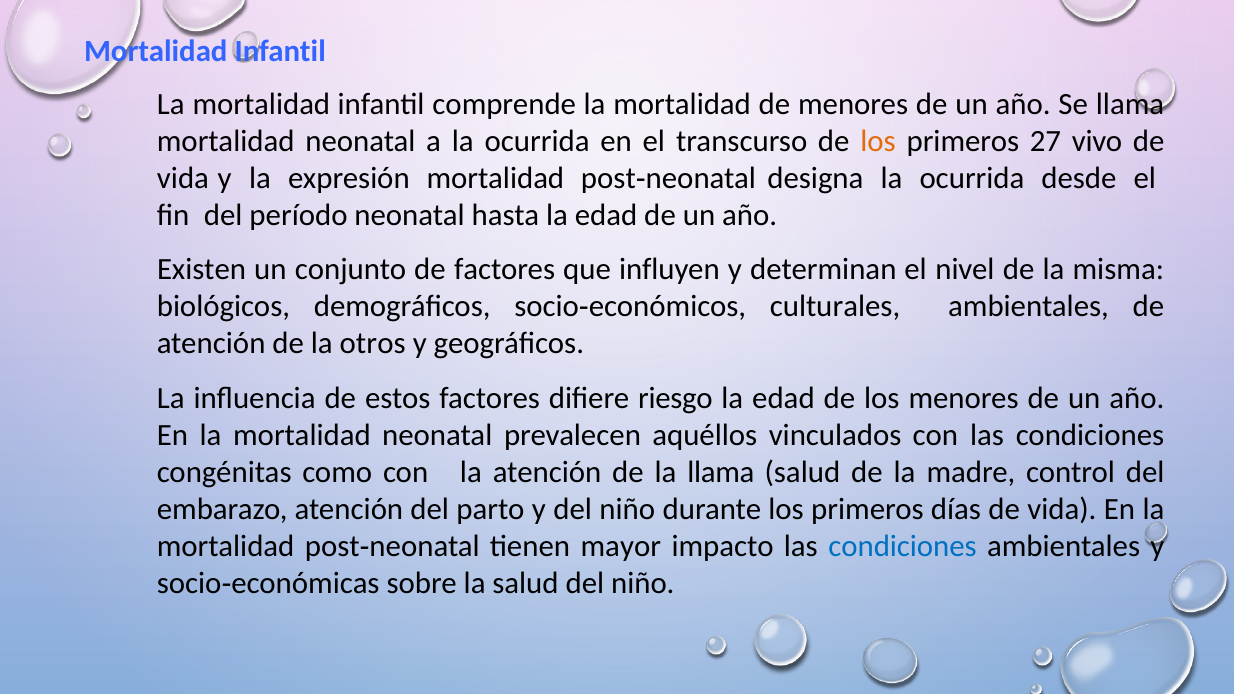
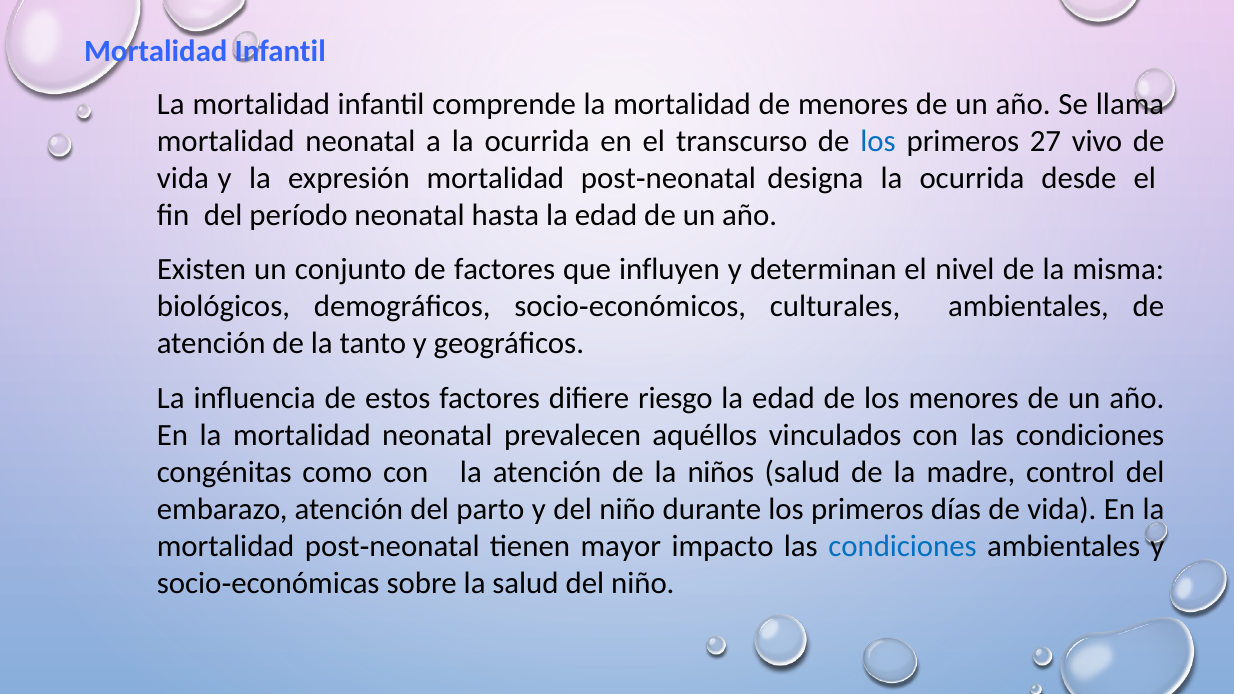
los at (878, 141) colour: orange -> blue
otros: otros -> tanto
la llama: llama -> niños
